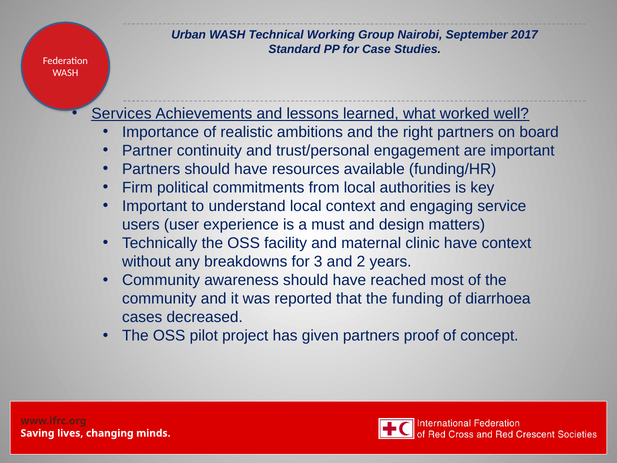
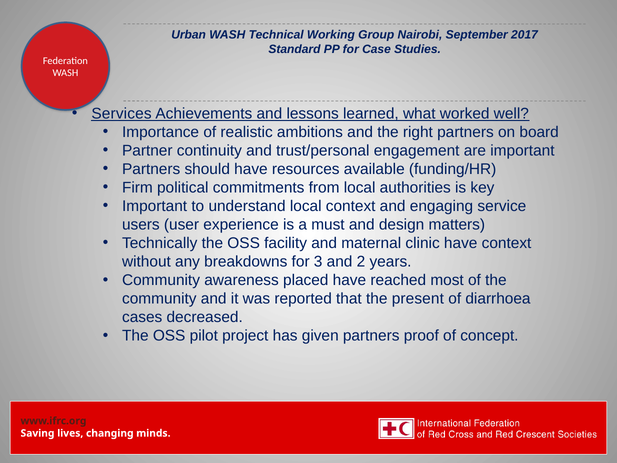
awareness should: should -> placed
funding: funding -> present
